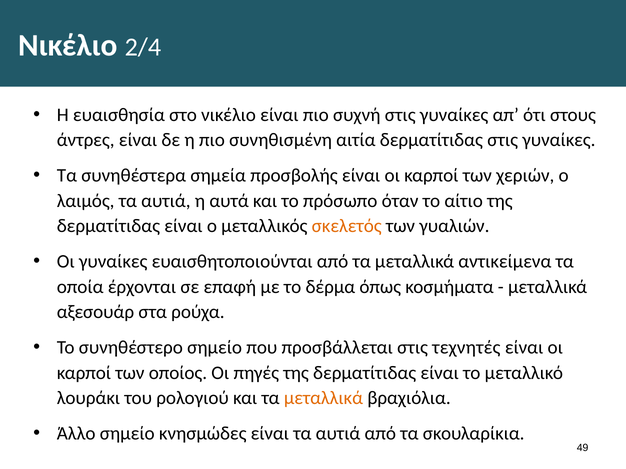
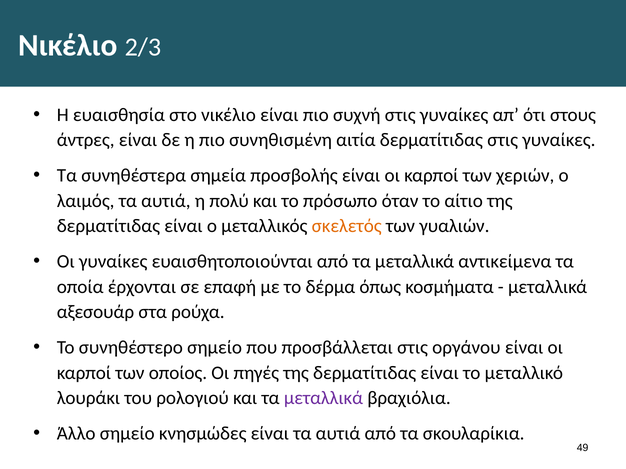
2/4: 2/4 -> 2/3
αυτά: αυτά -> πολύ
τεχνητές: τεχνητές -> οργάνου
μεταλλικά at (323, 398) colour: orange -> purple
